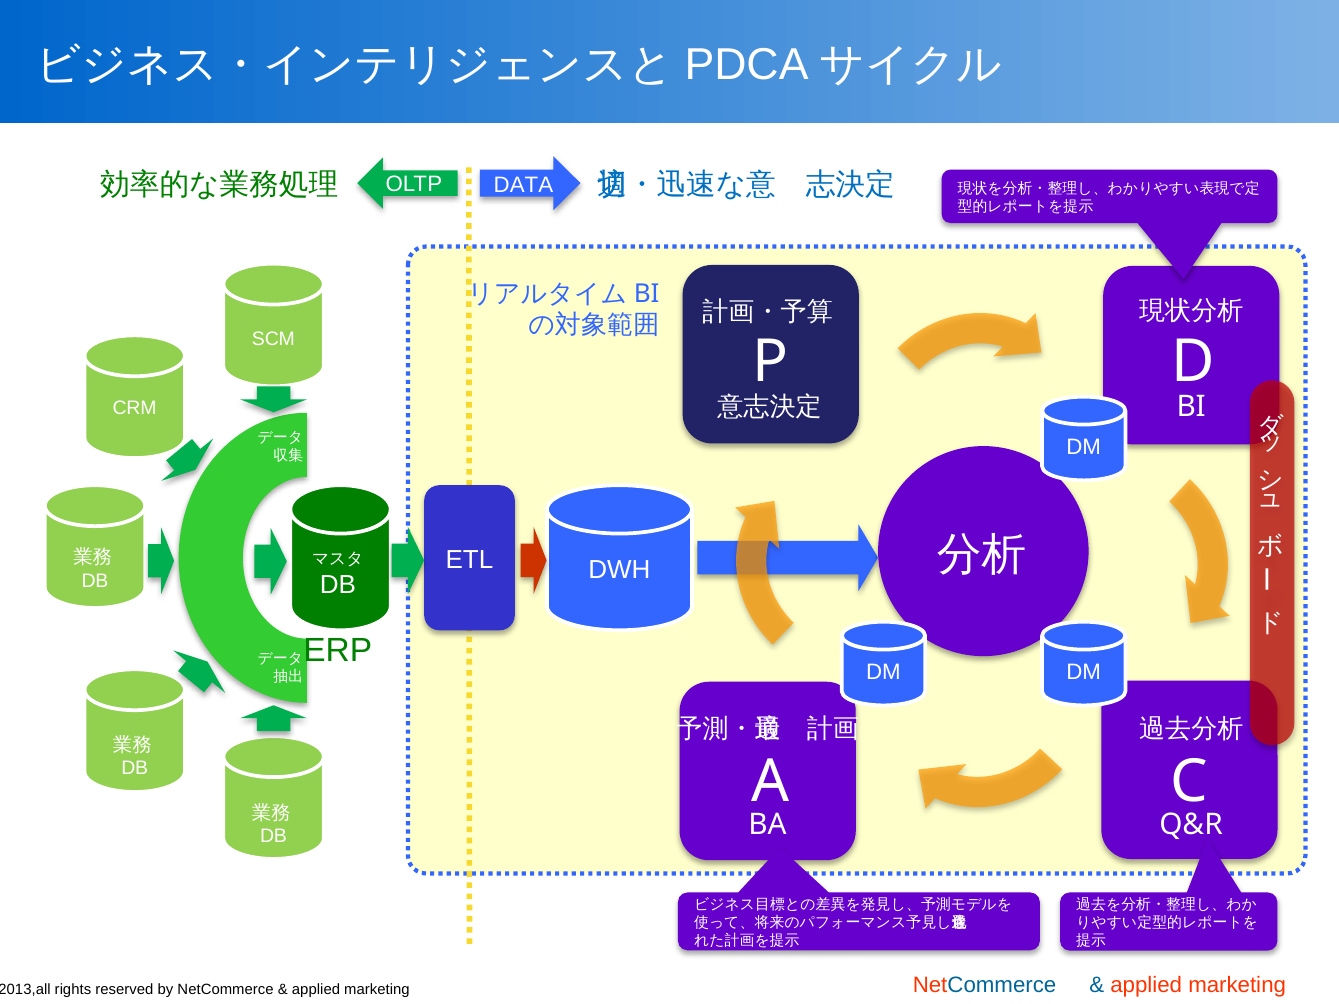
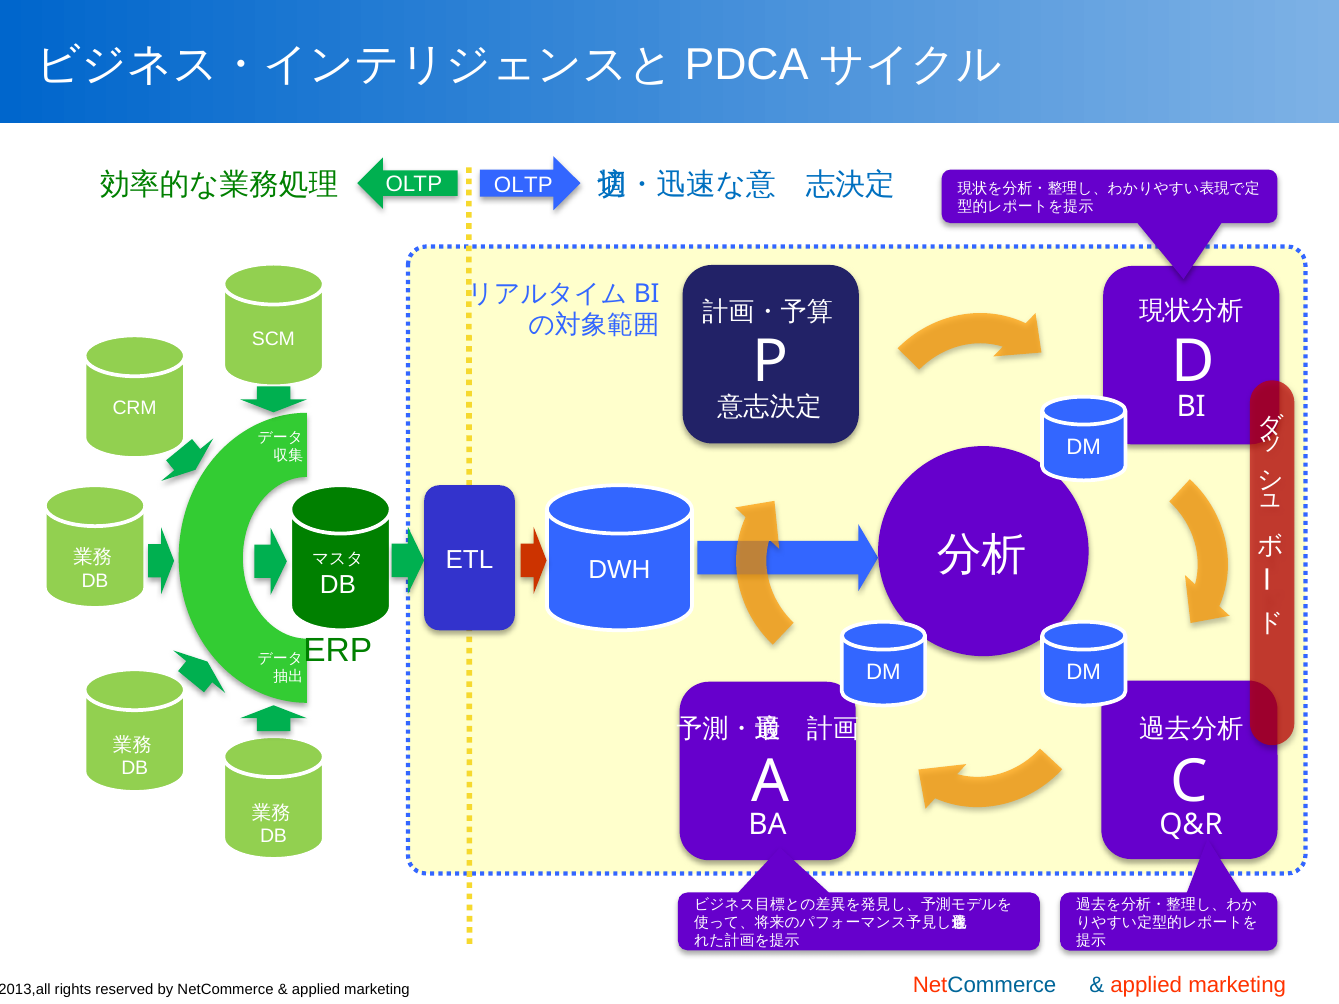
DATA at (523, 185): DATA -> OLTP
